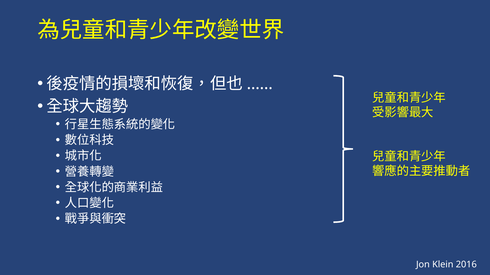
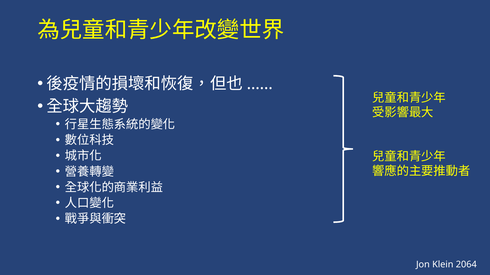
2016: 2016 -> 2064
